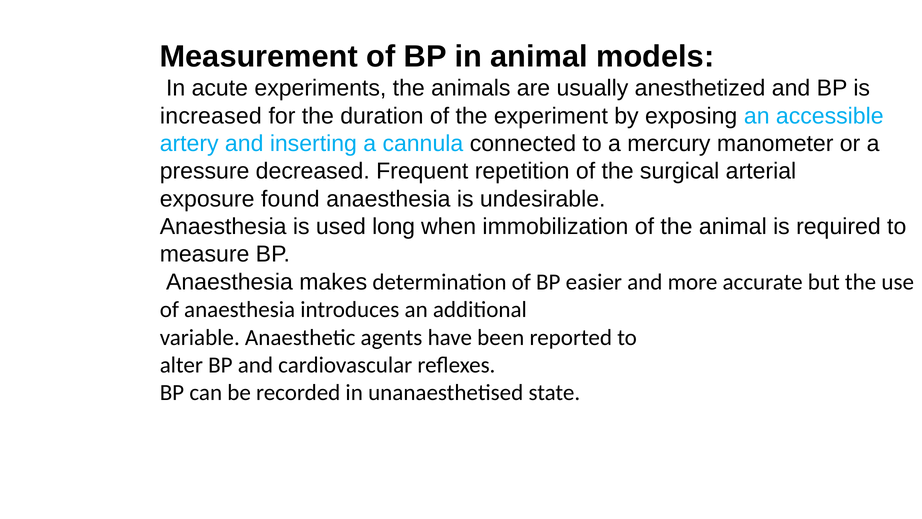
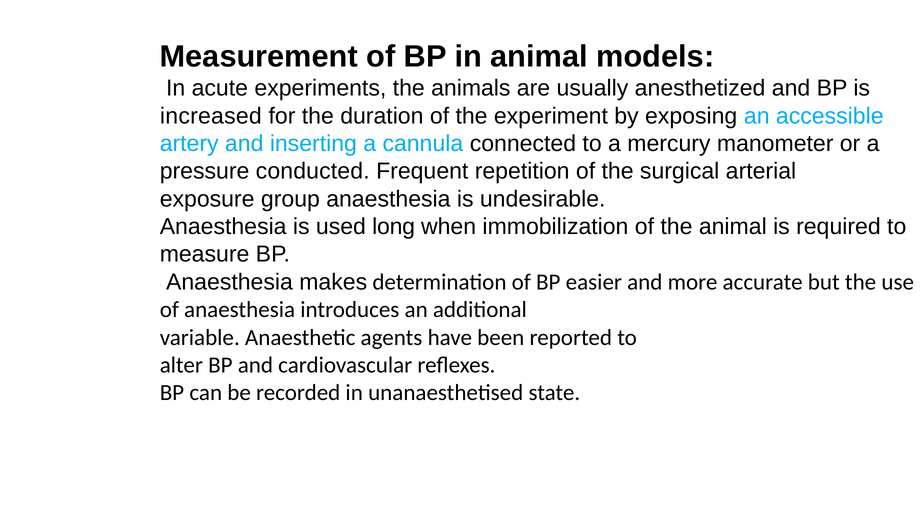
decreased: decreased -> conducted
found: found -> group
